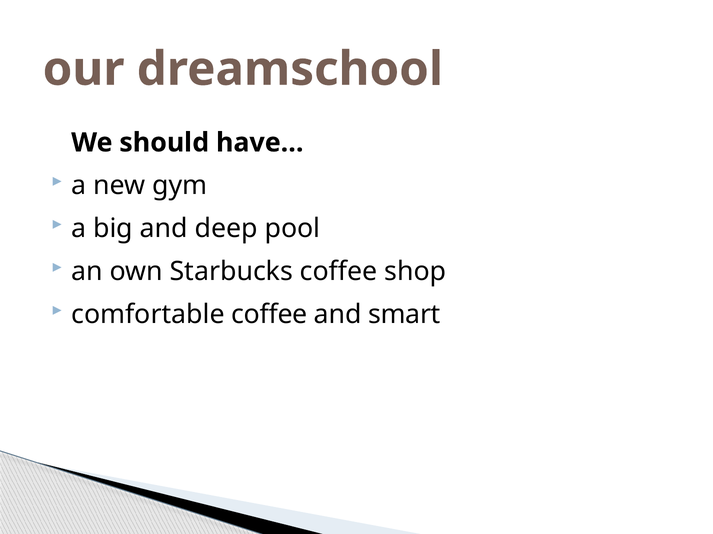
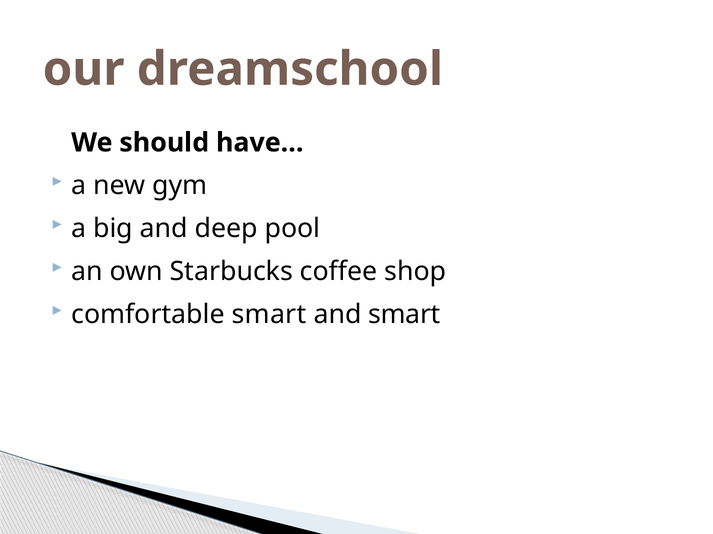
comfortable coffee: coffee -> smart
